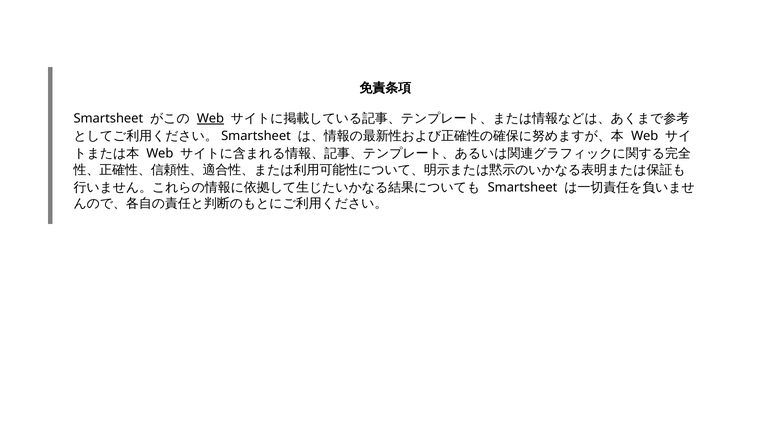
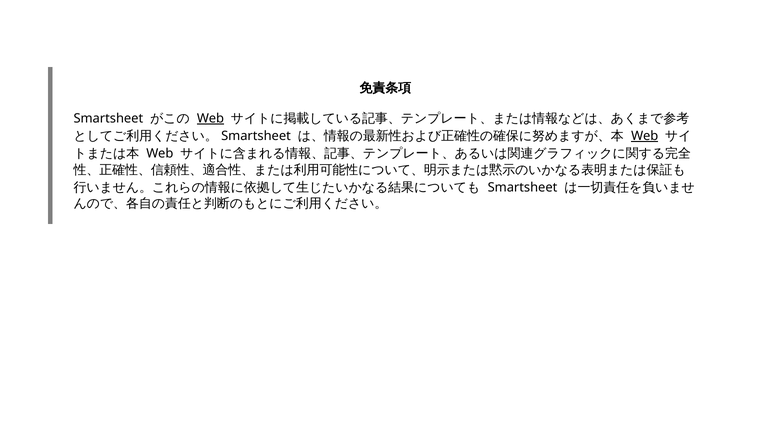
Web at (645, 136) underline: none -> present
